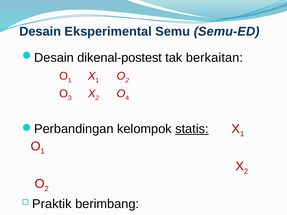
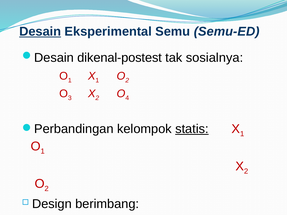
Desain underline: none -> present
berkaitan: berkaitan -> sosialnya
Praktik: Praktik -> Design
